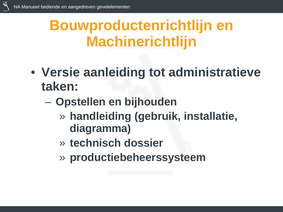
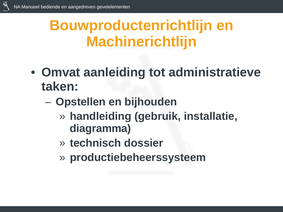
Versie: Versie -> Omvat
